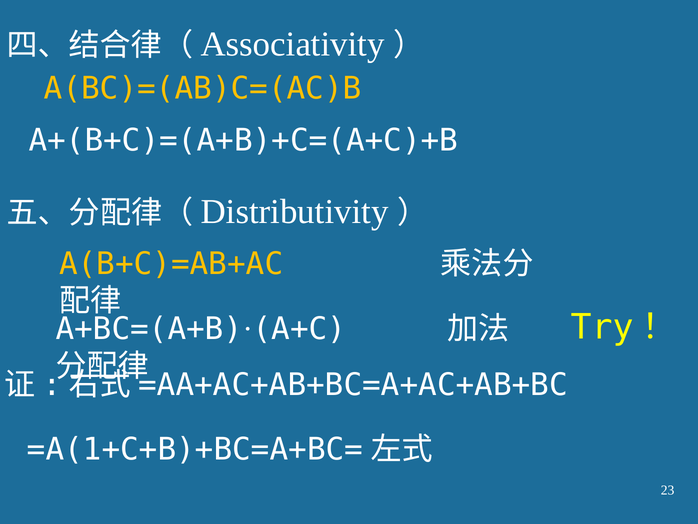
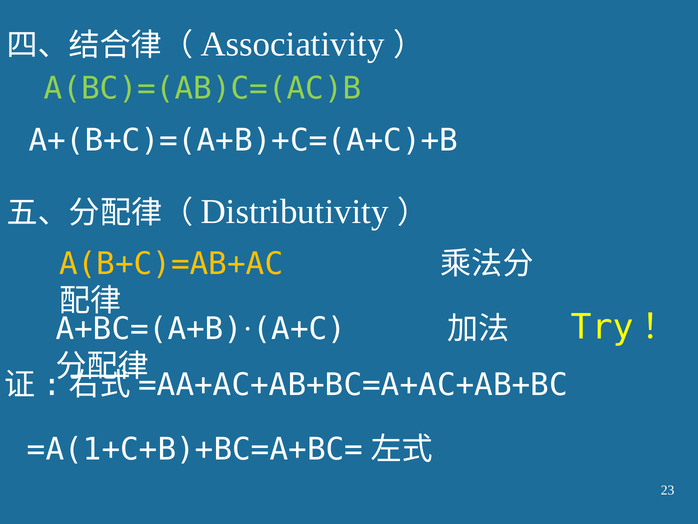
A(BC)=(AB)C=(AC)B colour: yellow -> light green
